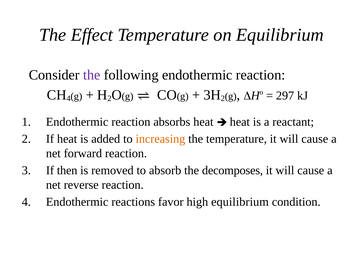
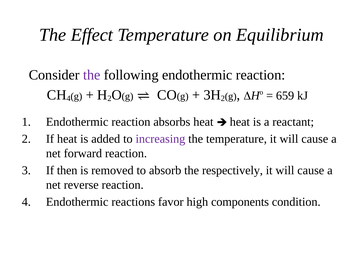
297: 297 -> 659
increasing colour: orange -> purple
decomposes: decomposes -> respectively
high equilibrium: equilibrium -> components
